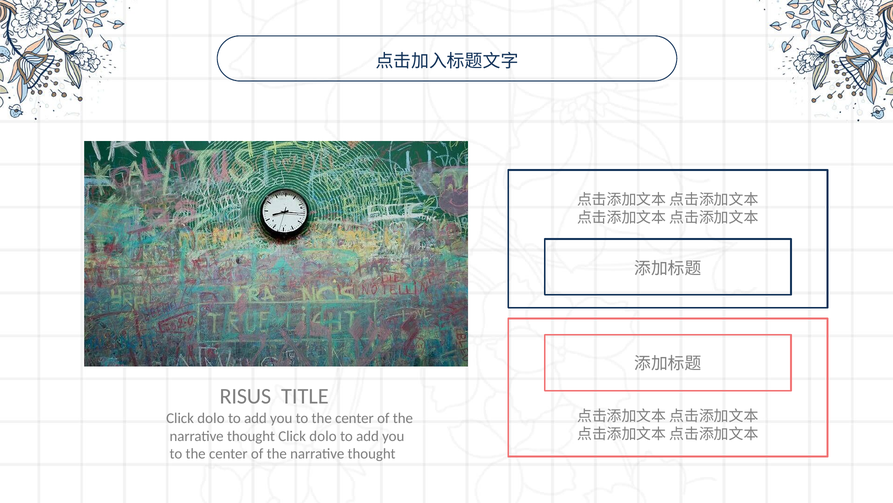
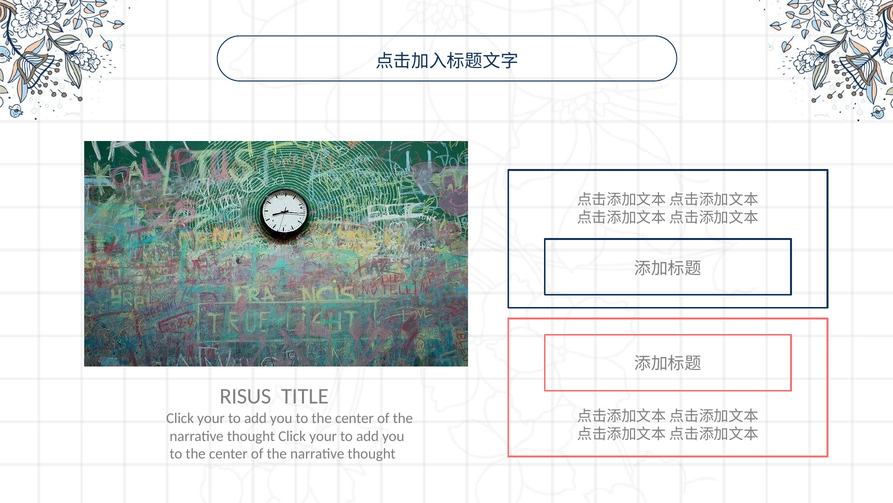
dolo at (211, 418): dolo -> your
thought Click dolo: dolo -> your
